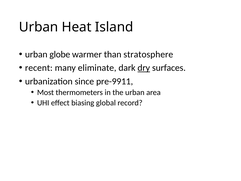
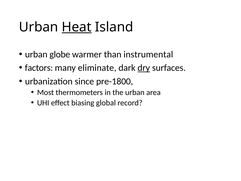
Heat underline: none -> present
stratosphere: stratosphere -> instrumental
recent: recent -> factors
pre-9911: pre-9911 -> pre-1800
